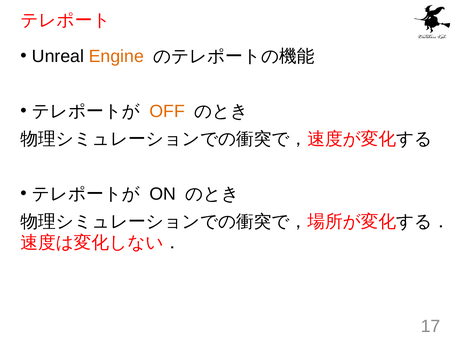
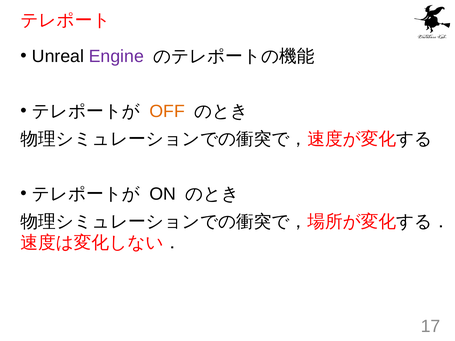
Engine colour: orange -> purple
